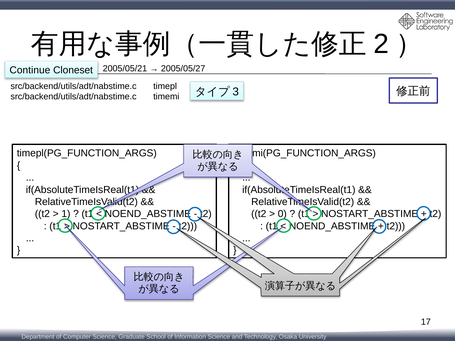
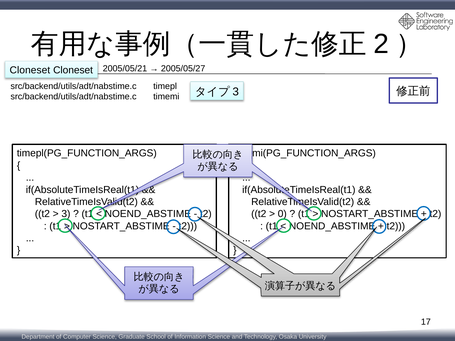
Continue at (30, 70): Continue -> Cloneset
1: 1 -> 3
